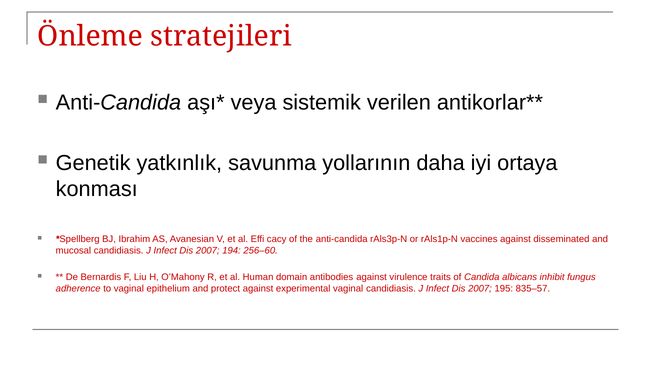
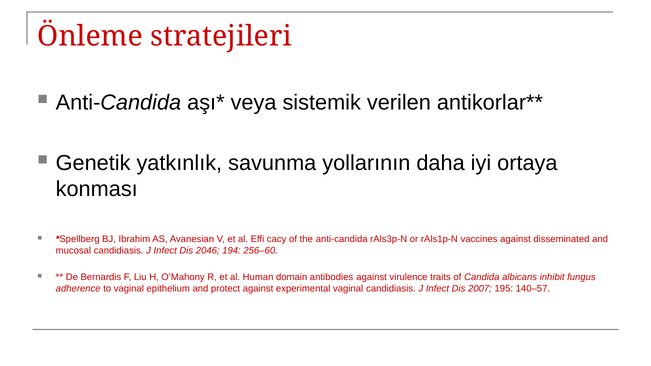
2007 at (208, 251): 2007 -> 2046
835–57: 835–57 -> 140–57
